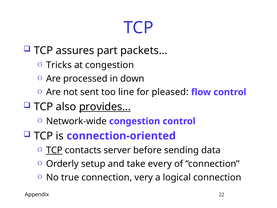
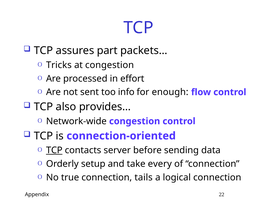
down: down -> effort
line: line -> info
pleased: pleased -> enough
provides… underline: present -> none
very: very -> tails
